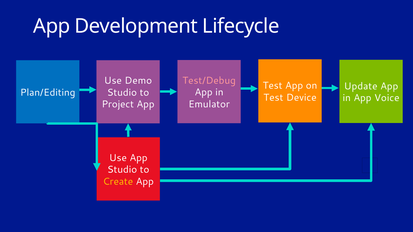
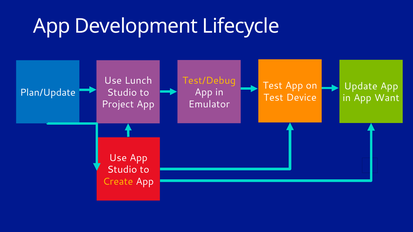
Test/Debug colour: pink -> yellow
Demo: Demo -> Lunch
Plan/Editing: Plan/Editing -> Plan/Update
Voice: Voice -> Want
